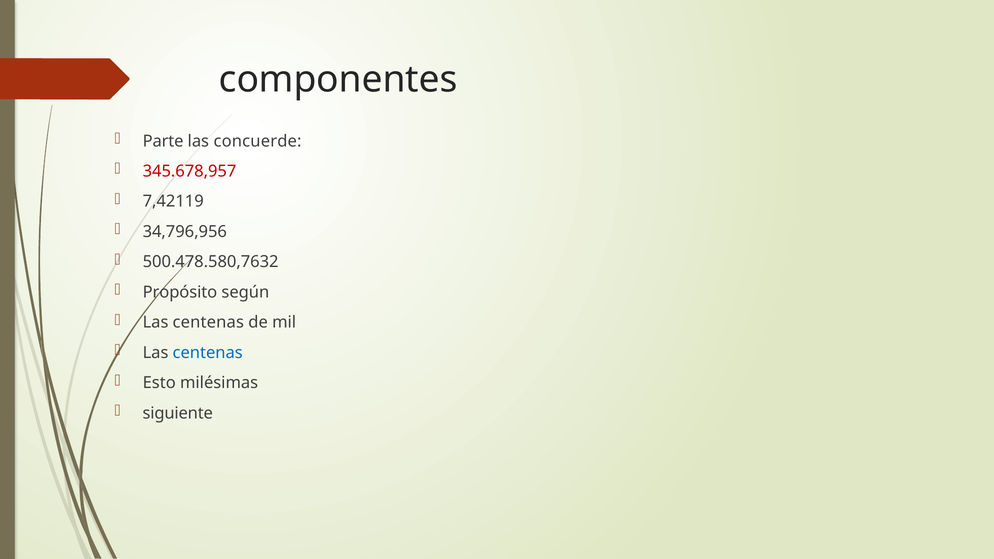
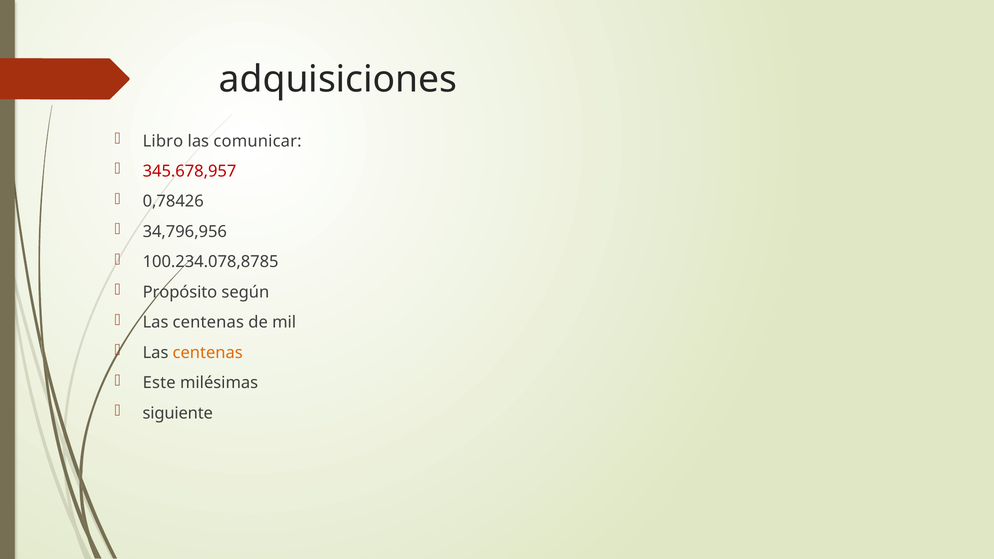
componentes: componentes -> adquisiciones
Parte: Parte -> Libro
concuerde: concuerde -> comunicar
7,42119: 7,42119 -> 0,78426
500.478.580,7632: 500.478.580,7632 -> 100.234.078,8785
centenas at (208, 353) colour: blue -> orange
Esto: Esto -> Este
